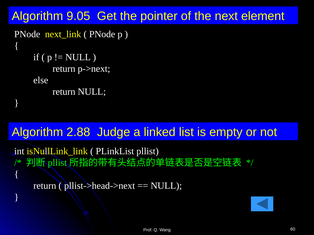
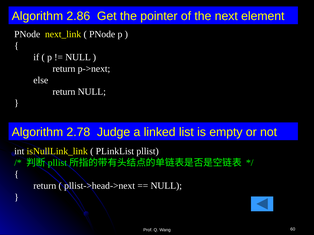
9.05: 9.05 -> 2.86
2.88: 2.88 -> 2.78
